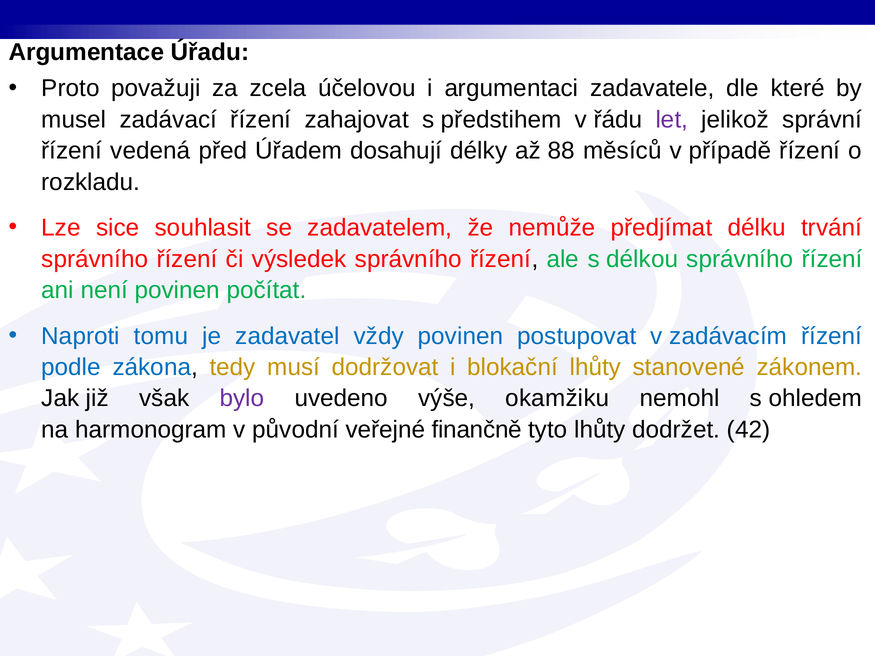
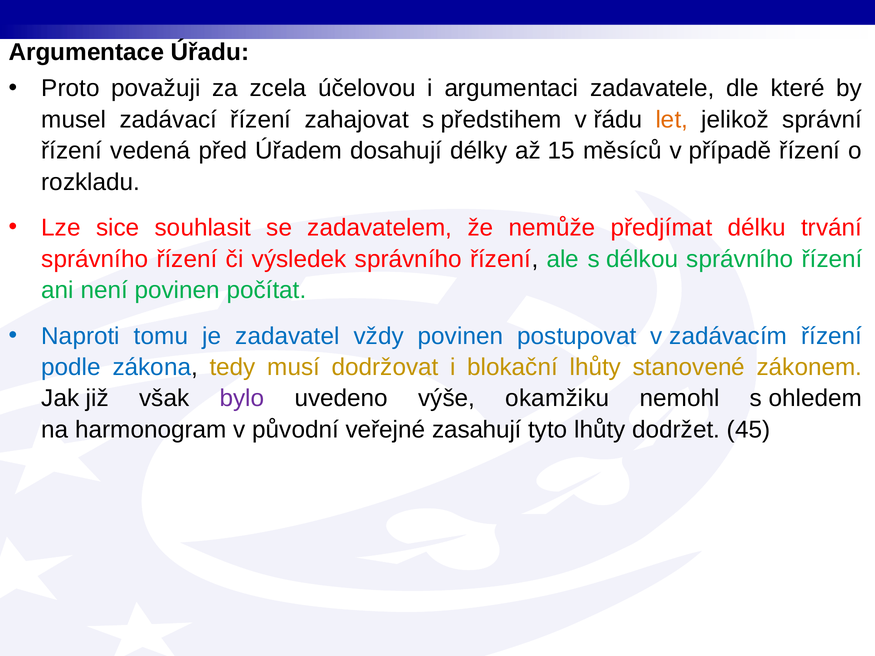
let colour: purple -> orange
88: 88 -> 15
finančně: finančně -> zasahují
42: 42 -> 45
